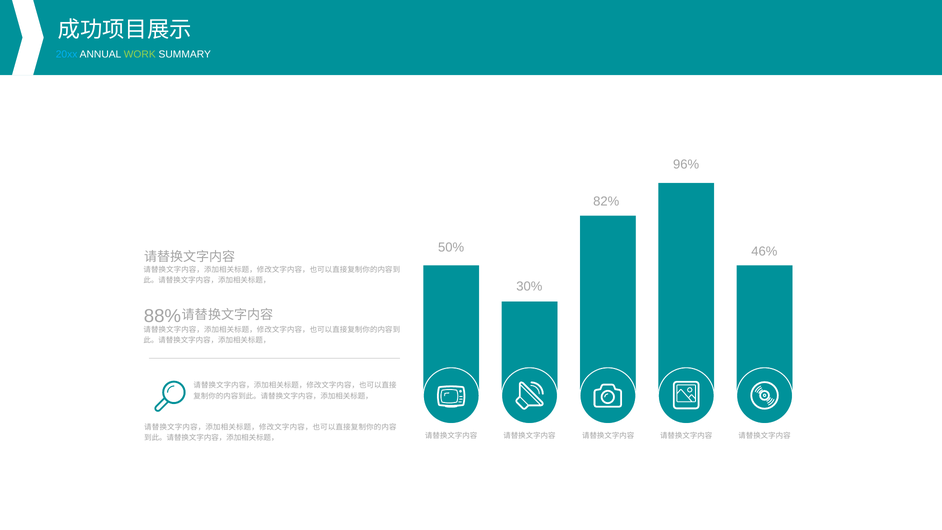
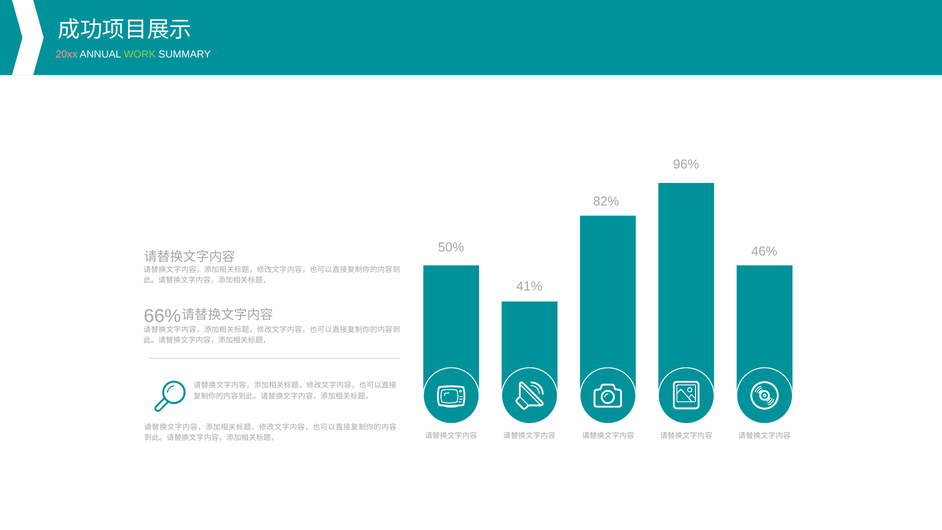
20xx colour: light blue -> pink
30%: 30% -> 41%
88%: 88% -> 66%
